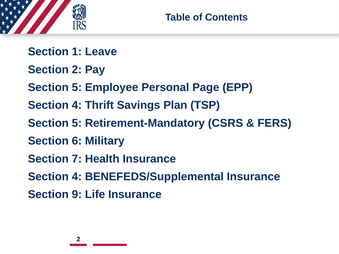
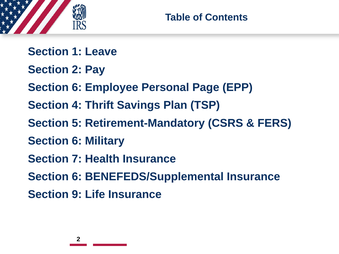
5 at (77, 88): 5 -> 6
4 at (77, 177): 4 -> 6
